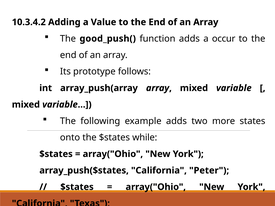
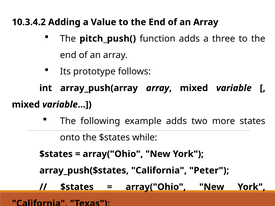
good_push(: good_push( -> pitch_push(
occur: occur -> three
